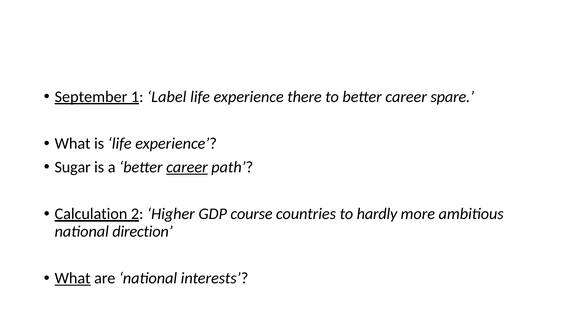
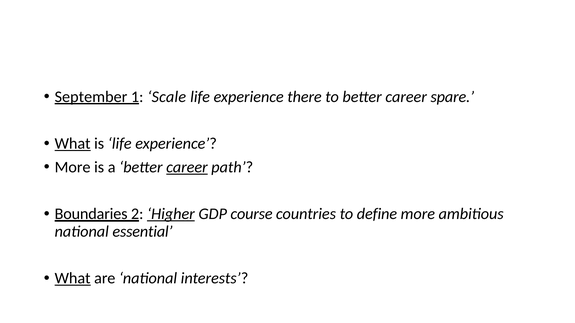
Label: Label -> Scale
What at (73, 144) underline: none -> present
Sugar at (73, 167): Sugar -> More
Calculation: Calculation -> Boundaries
Higher underline: none -> present
hardly: hardly -> define
direction: direction -> essential
